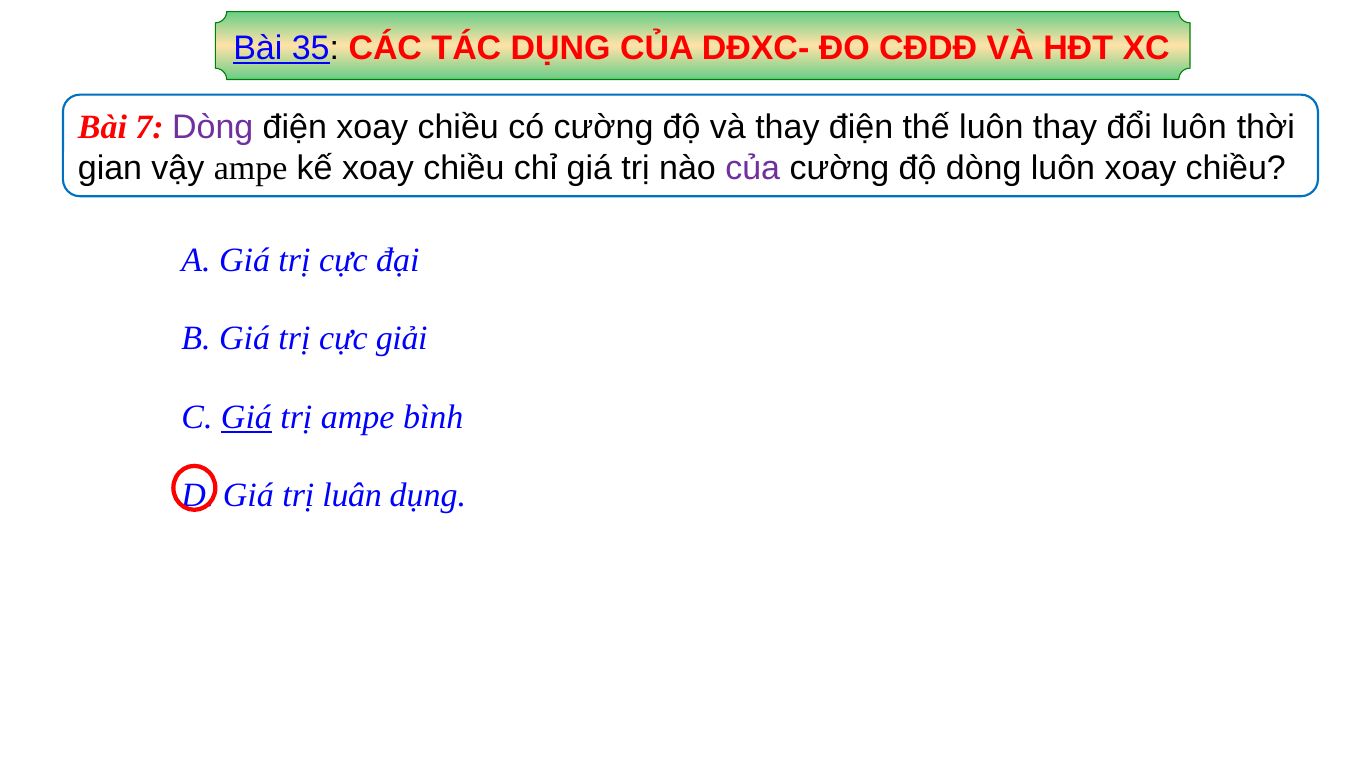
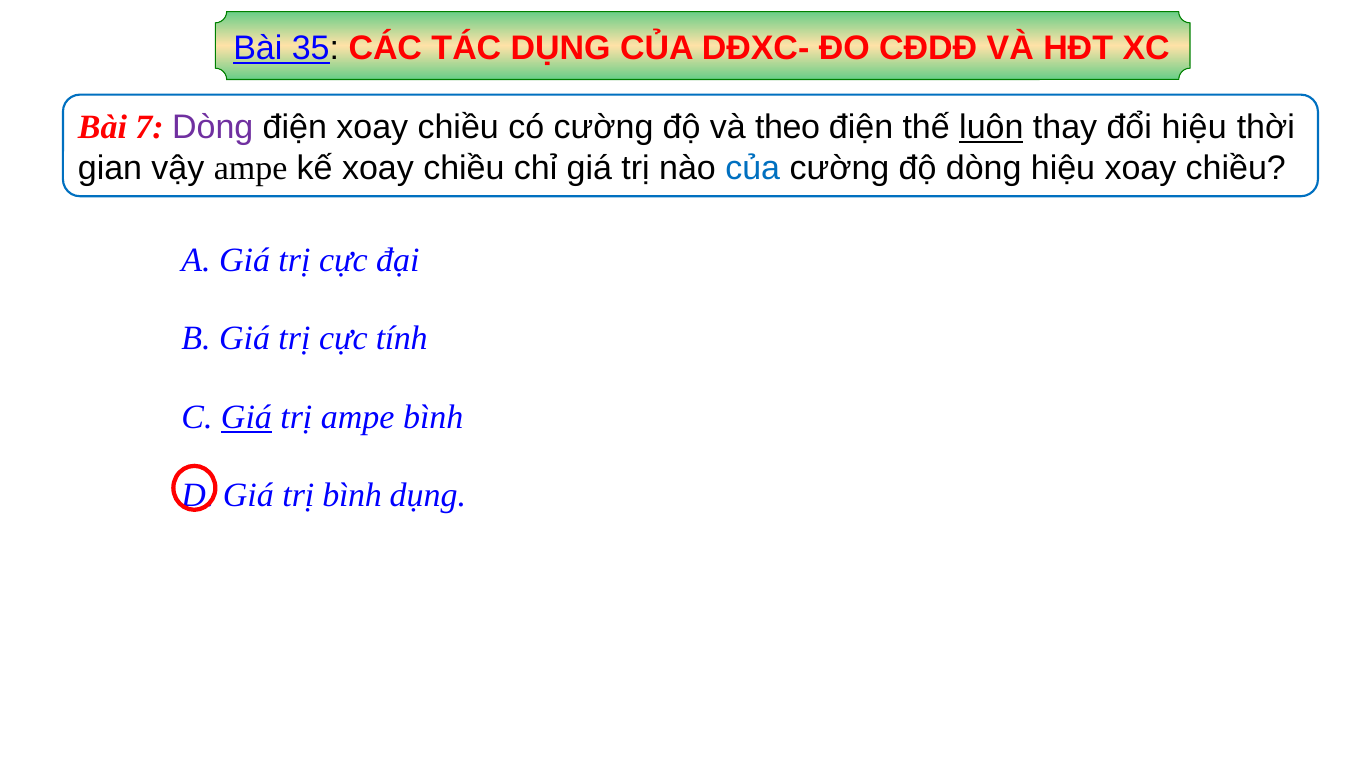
và thay: thay -> theo
luôn at (991, 127) underline: none -> present
đổi luôn: luôn -> hiệu
của at (753, 168) colour: purple -> blue
dòng luôn: luôn -> hiệu
giải: giải -> tính
trị luân: luân -> bình
